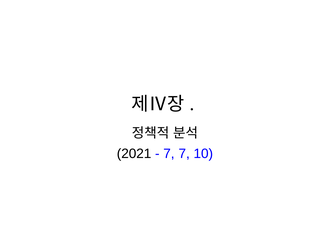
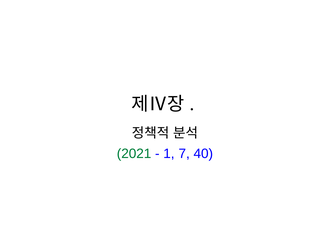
2021 colour: black -> green
7 at (169, 153): 7 -> 1
10: 10 -> 40
